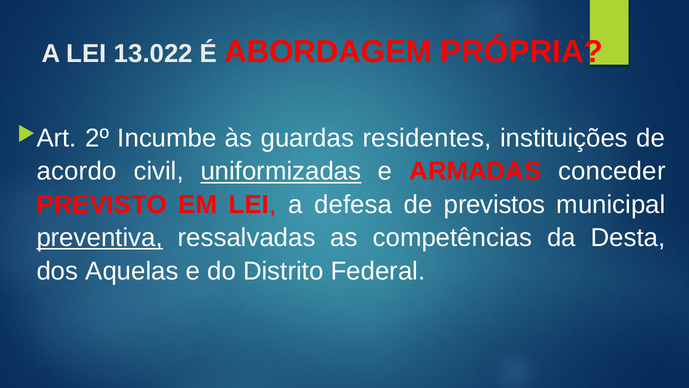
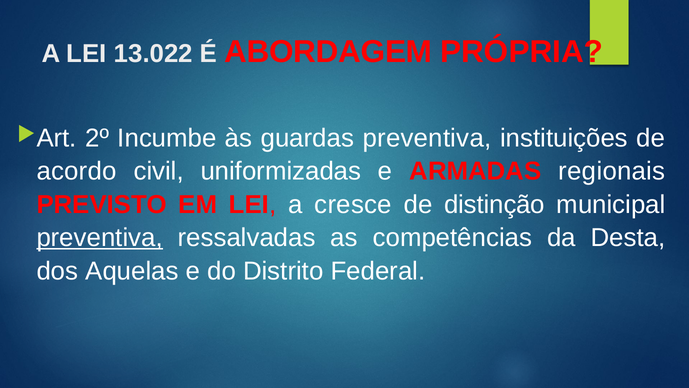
guardas residentes: residentes -> preventiva
uniformizadas underline: present -> none
conceder: conceder -> regionais
defesa: defesa -> cresce
previstos: previstos -> distinção
